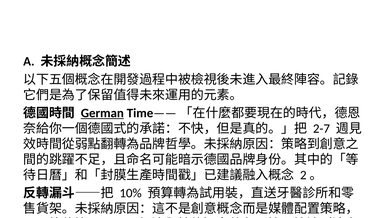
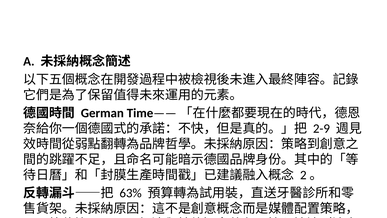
German underline: present -> none
2-7: 2-7 -> 2-9
10%: 10% -> 63%
